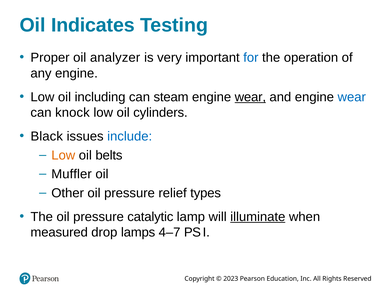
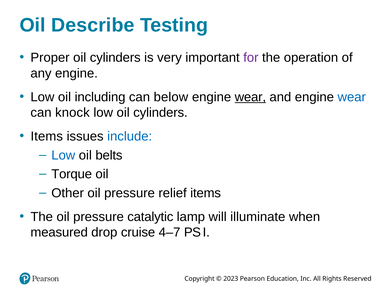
Indicates: Indicates -> Describe
Proper oil analyzer: analyzer -> cylinders
for colour: blue -> purple
steam: steam -> below
Black at (47, 137): Black -> Items
Low at (63, 155) colour: orange -> blue
Muffler: Muffler -> Torque
relief types: types -> items
illuminate underline: present -> none
lamps: lamps -> cruise
